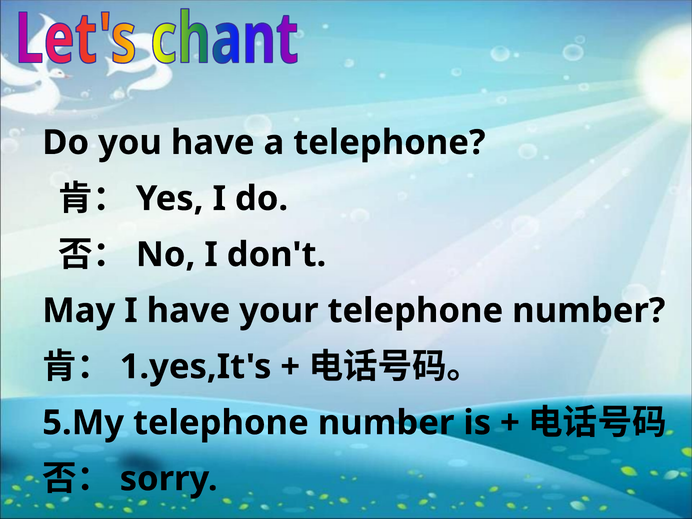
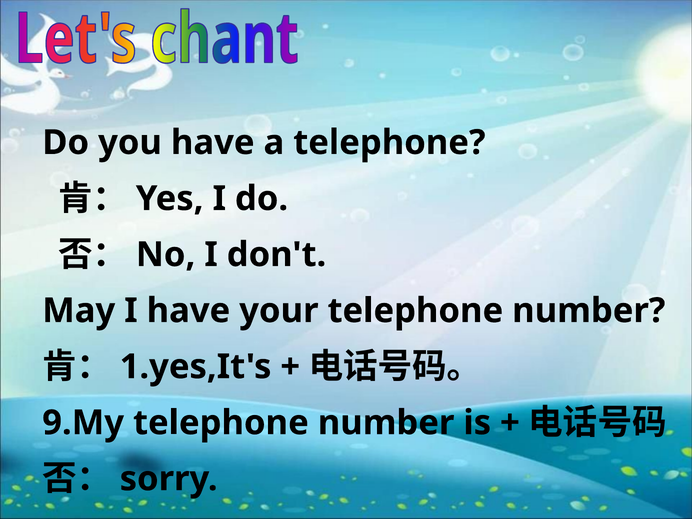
5.My: 5.My -> 9.My
